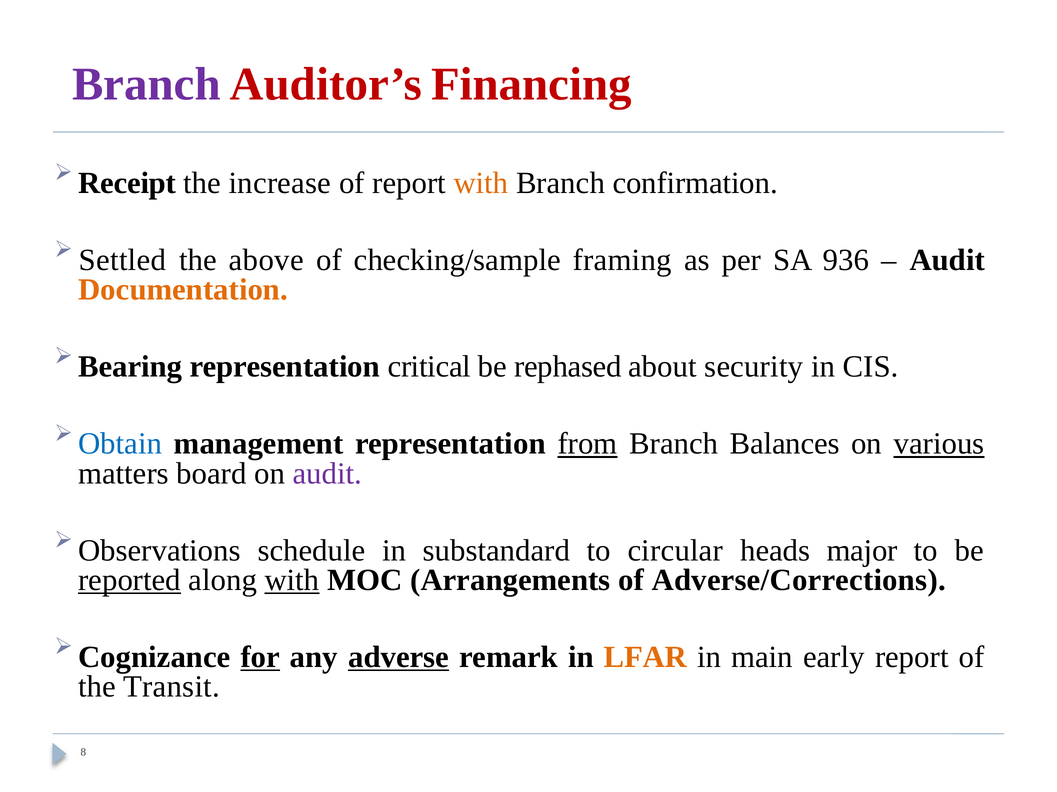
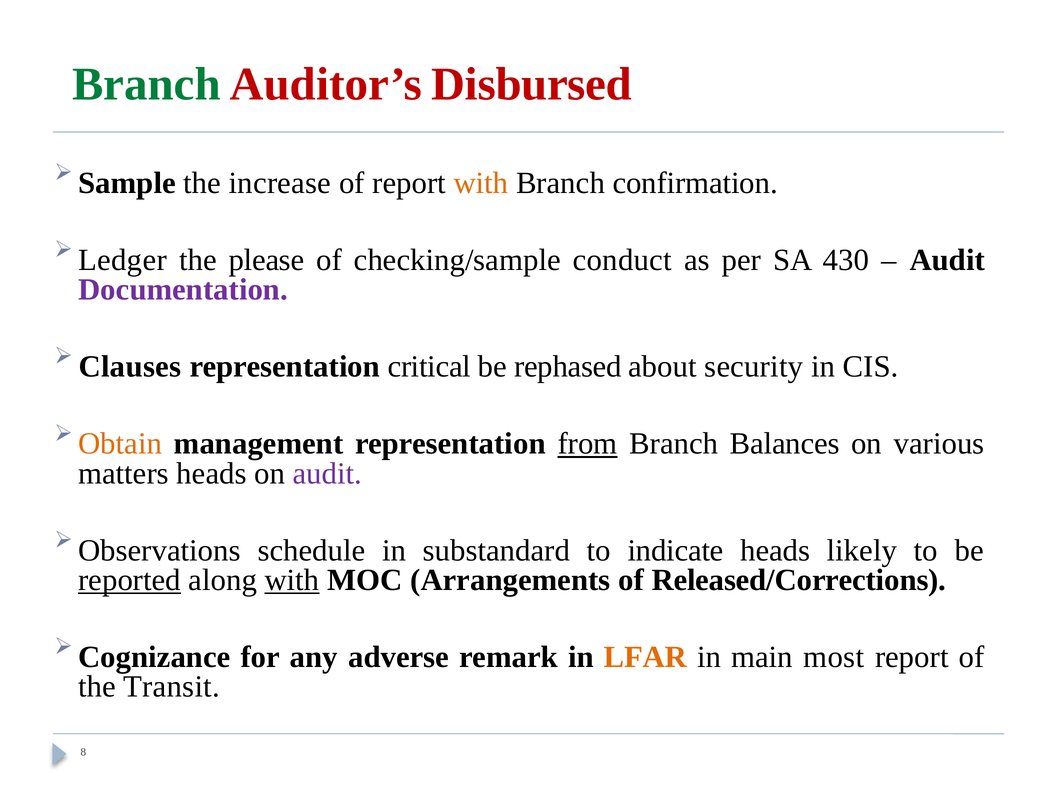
Branch at (146, 84) colour: purple -> green
Financing: Financing -> Disbursed
Receipt: Receipt -> Sample
Settled: Settled -> Ledger
above: above -> please
framing: framing -> conduct
936: 936 -> 430
Documentation colour: orange -> purple
Bearing: Bearing -> Clauses
Obtain colour: blue -> orange
various underline: present -> none
matters board: board -> heads
circular: circular -> indicate
major: major -> likely
Adverse/Corrections: Adverse/Corrections -> Released/Corrections
for underline: present -> none
adverse underline: present -> none
early: early -> most
